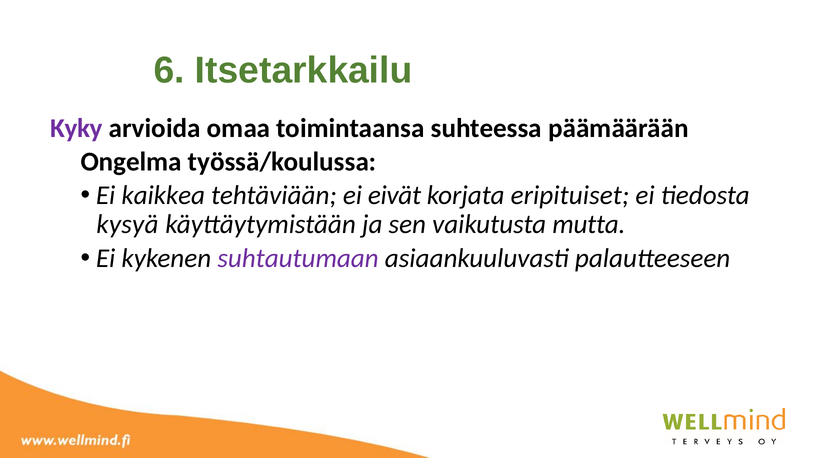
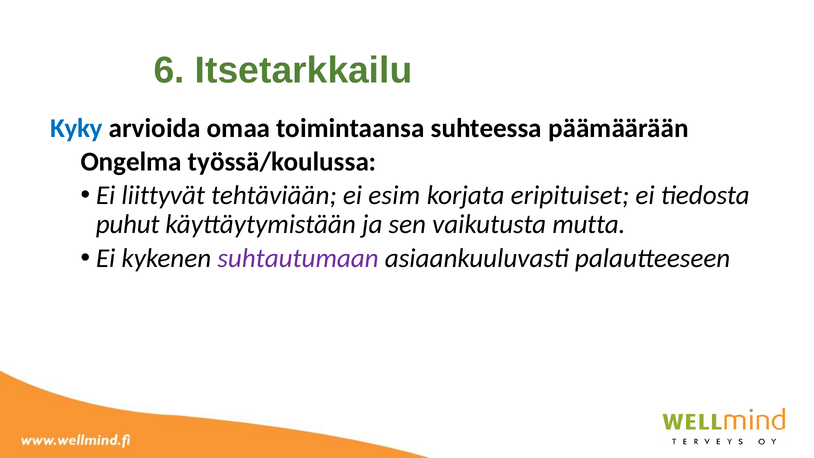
Kyky colour: purple -> blue
kaikkea: kaikkea -> liittyvät
eivät: eivät -> esim
kysyä: kysyä -> puhut
